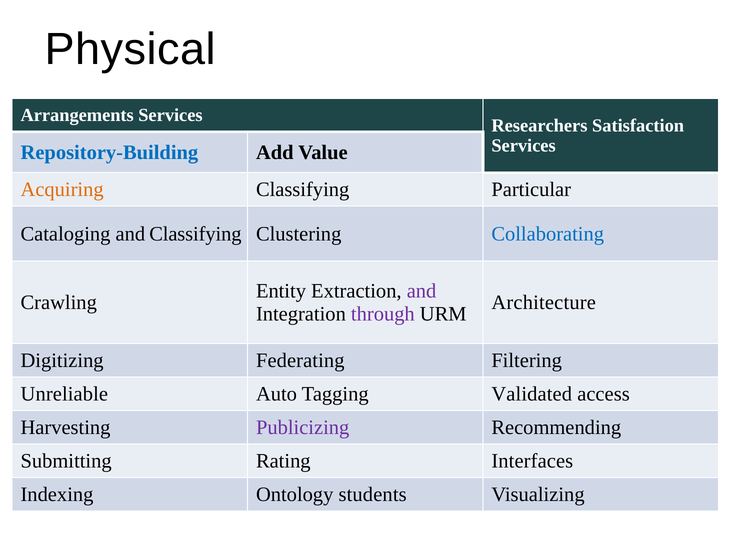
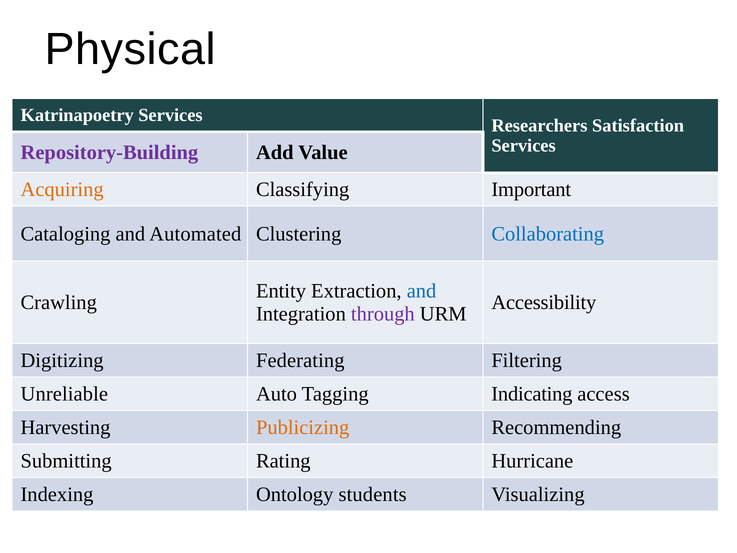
Arrangements: Arrangements -> Katrinapoetry
Repository-Building colour: blue -> purple
Particular: Particular -> Important
and Classifying: Classifying -> Automated
and at (422, 291) colour: purple -> blue
Architecture: Architecture -> Accessibility
Validated: Validated -> Indicating
Publicizing colour: purple -> orange
Interfaces: Interfaces -> Hurricane
